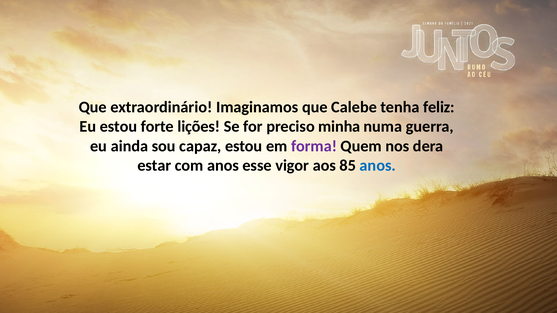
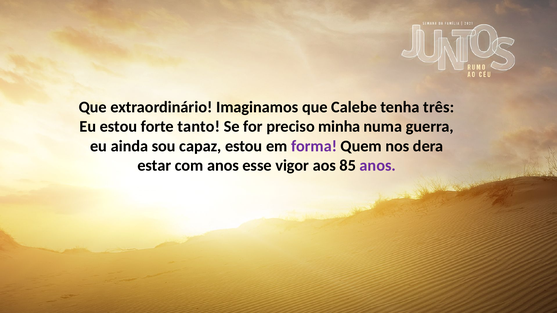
feliz: feliz -> três
lições: lições -> tanto
anos at (378, 166) colour: blue -> purple
